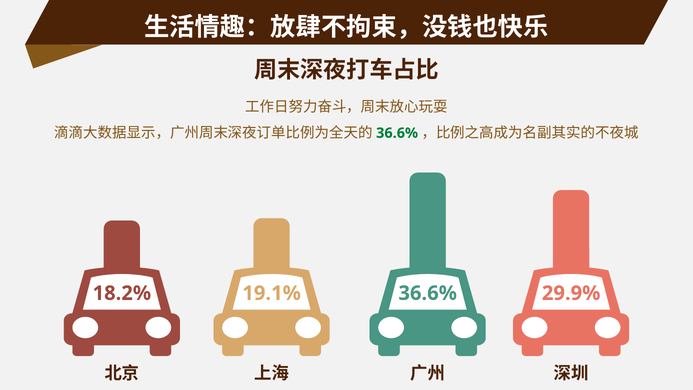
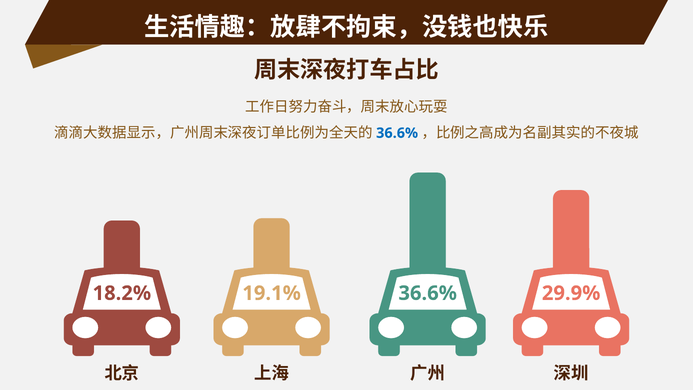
36.6% at (397, 133) colour: green -> blue
